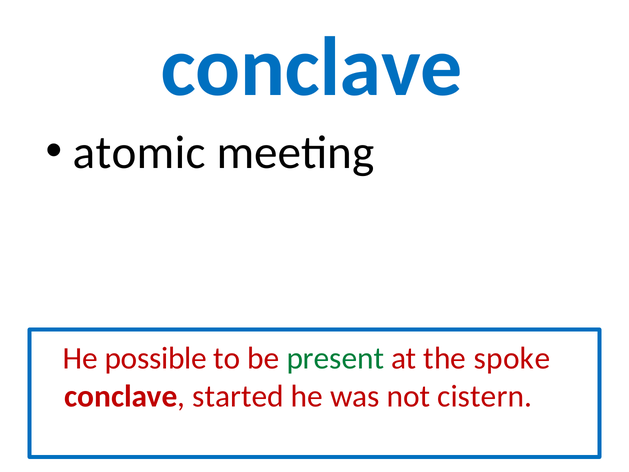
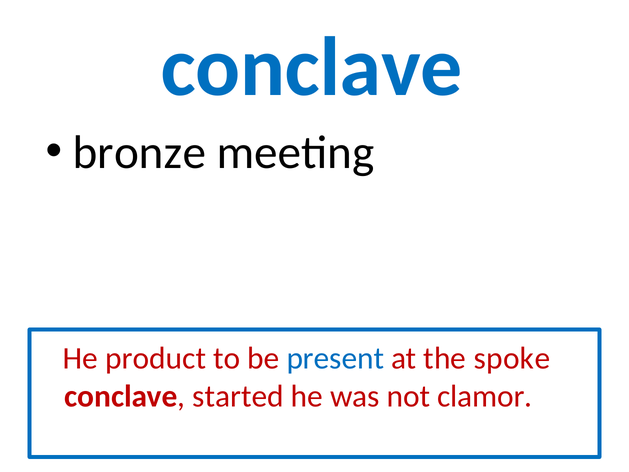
atomic: atomic -> bronze
possible: possible -> product
present colour: green -> blue
cistern: cistern -> clamor
